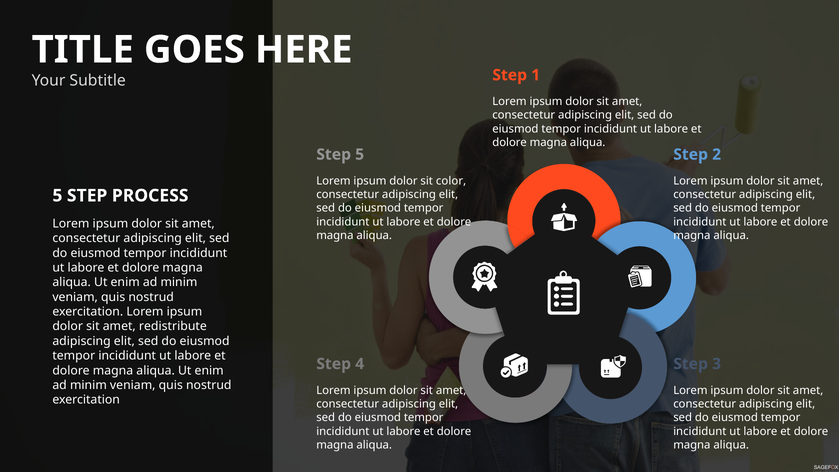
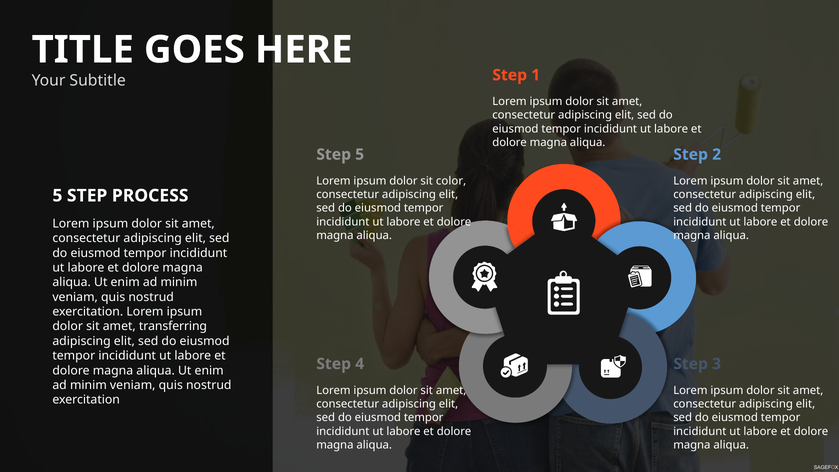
redistribute: redistribute -> transferring
